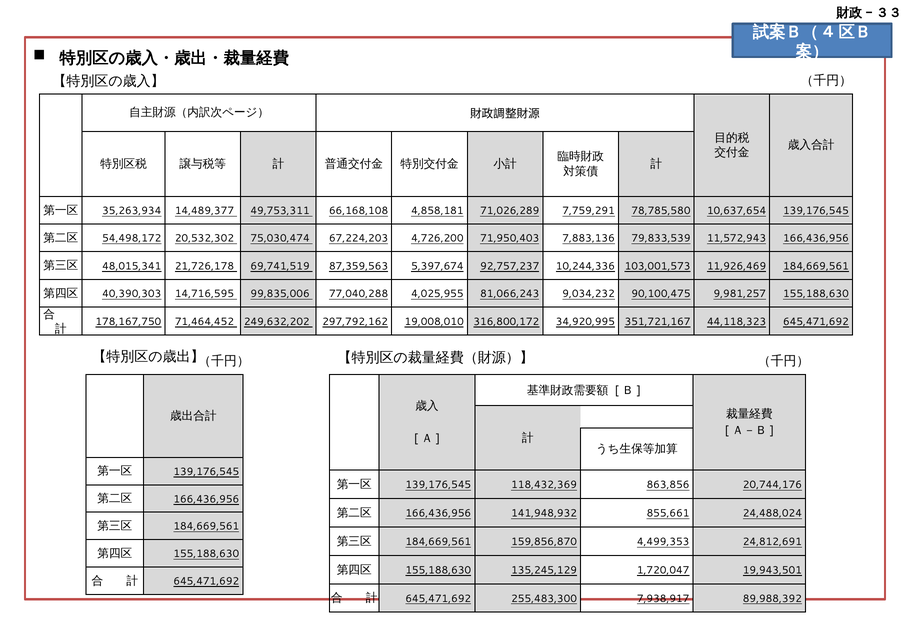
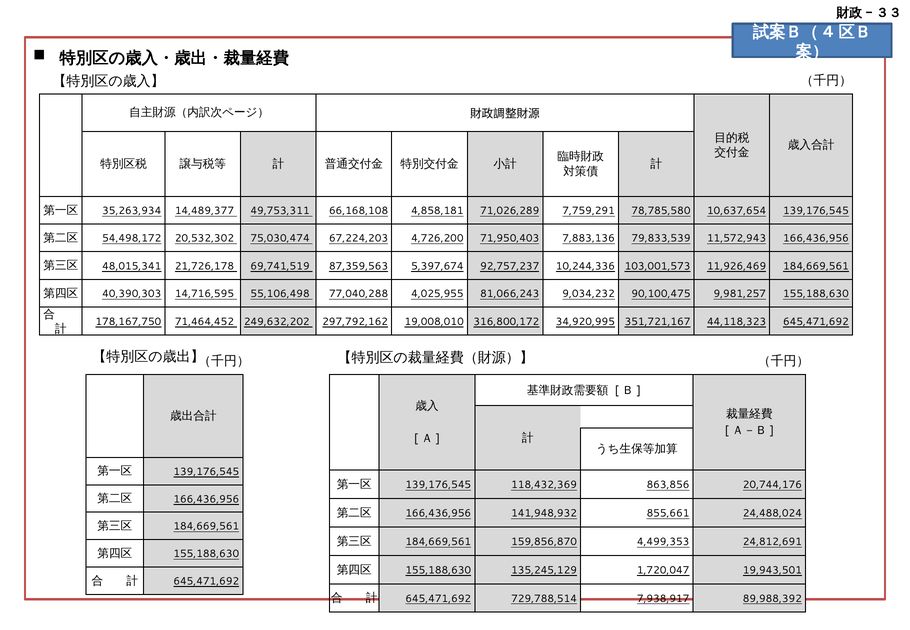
99,835,006: 99,835,006 -> 55,106,498
255,483,300: 255,483,300 -> 729,788,514
